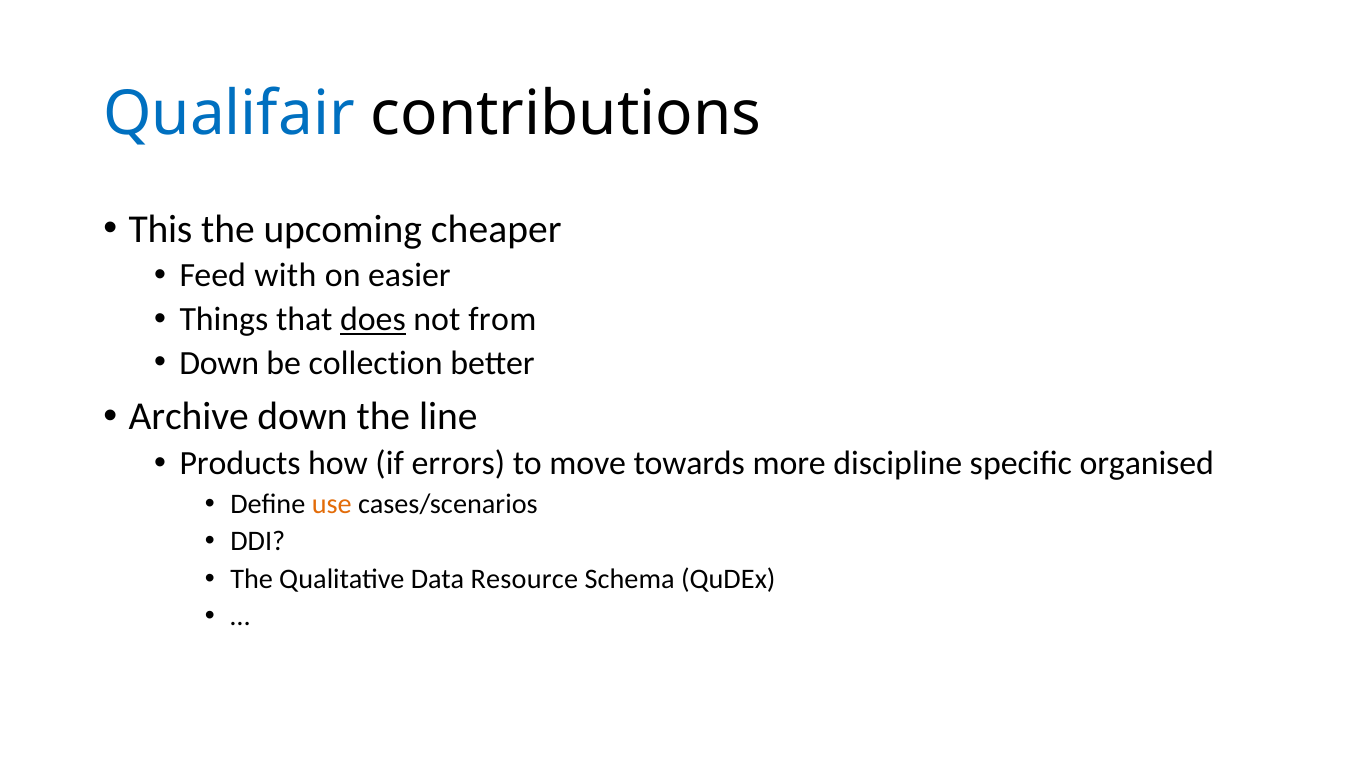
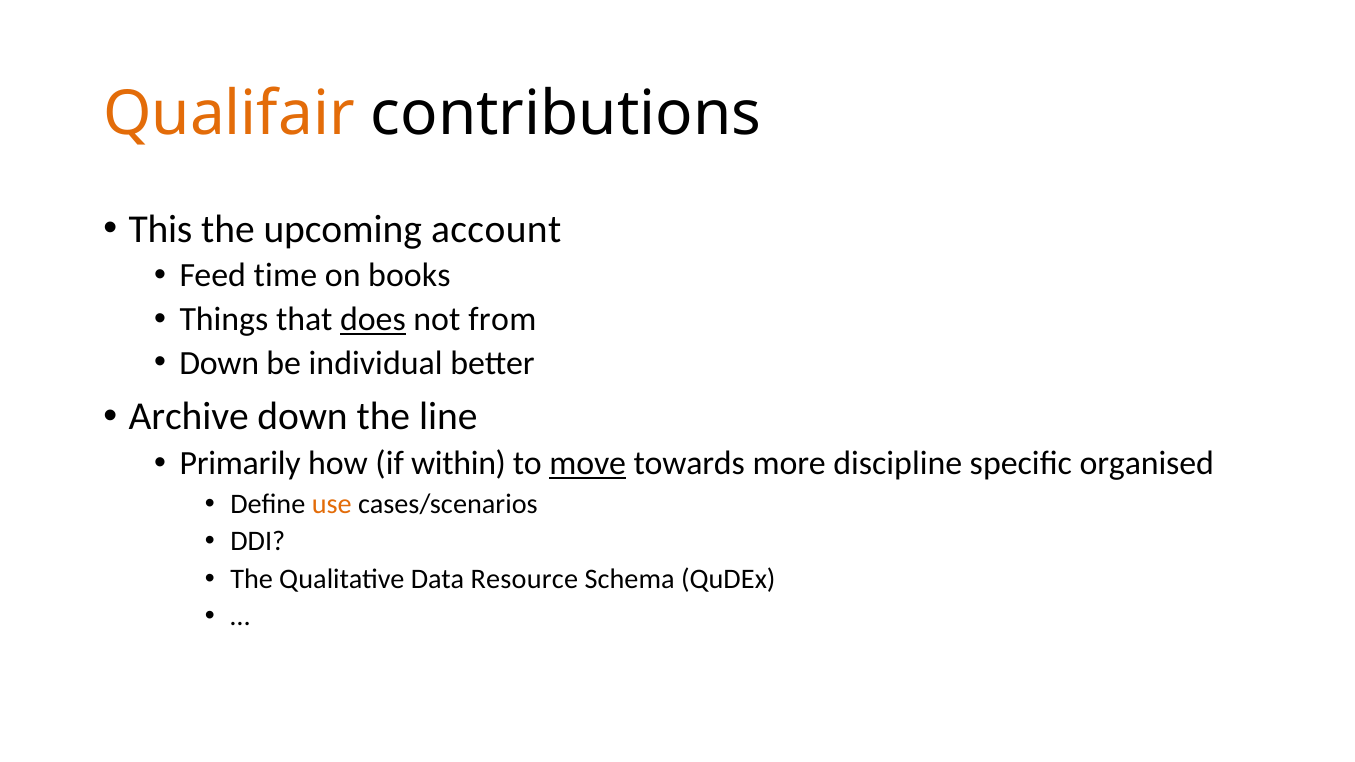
Qualifair colour: blue -> orange
cheaper: cheaper -> account
with: with -> time
easier: easier -> books
collection: collection -> individual
Products: Products -> Primarily
errors: errors -> within
move underline: none -> present
